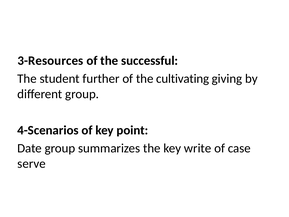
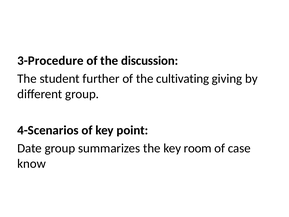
3-Resources: 3-Resources -> 3-Procedure
successful: successful -> discussion
write: write -> room
serve: serve -> know
